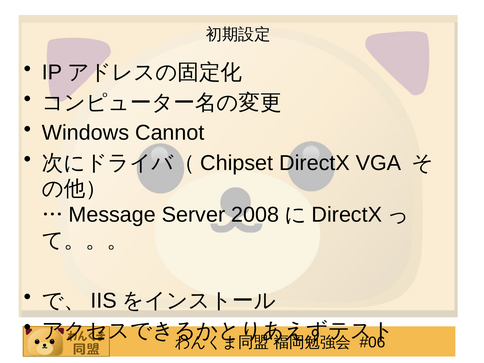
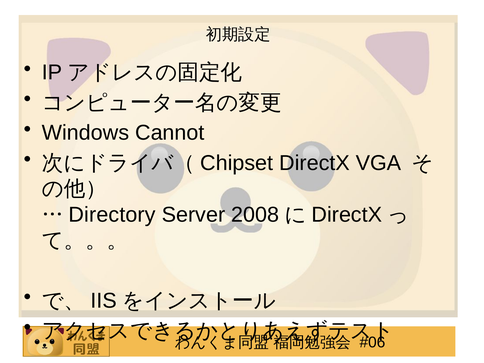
Message: Message -> Directory
